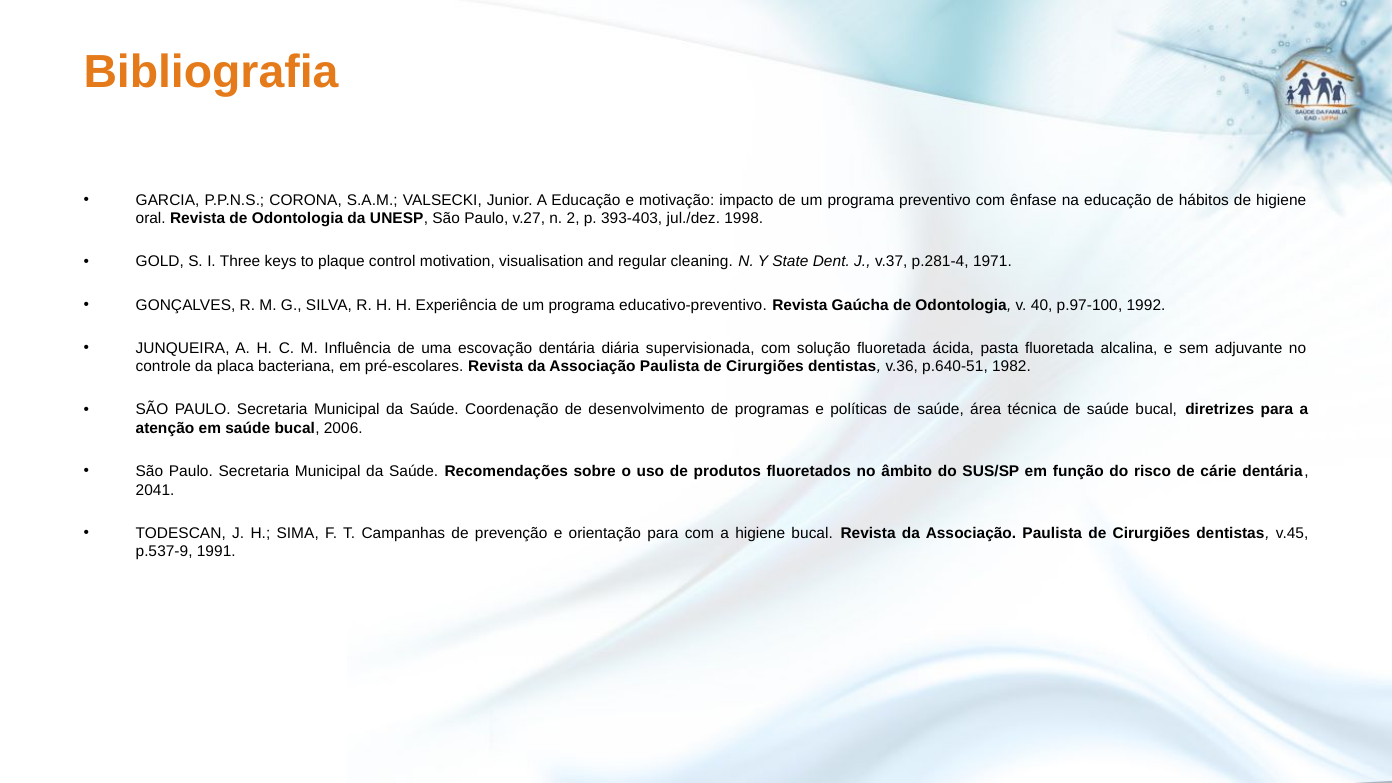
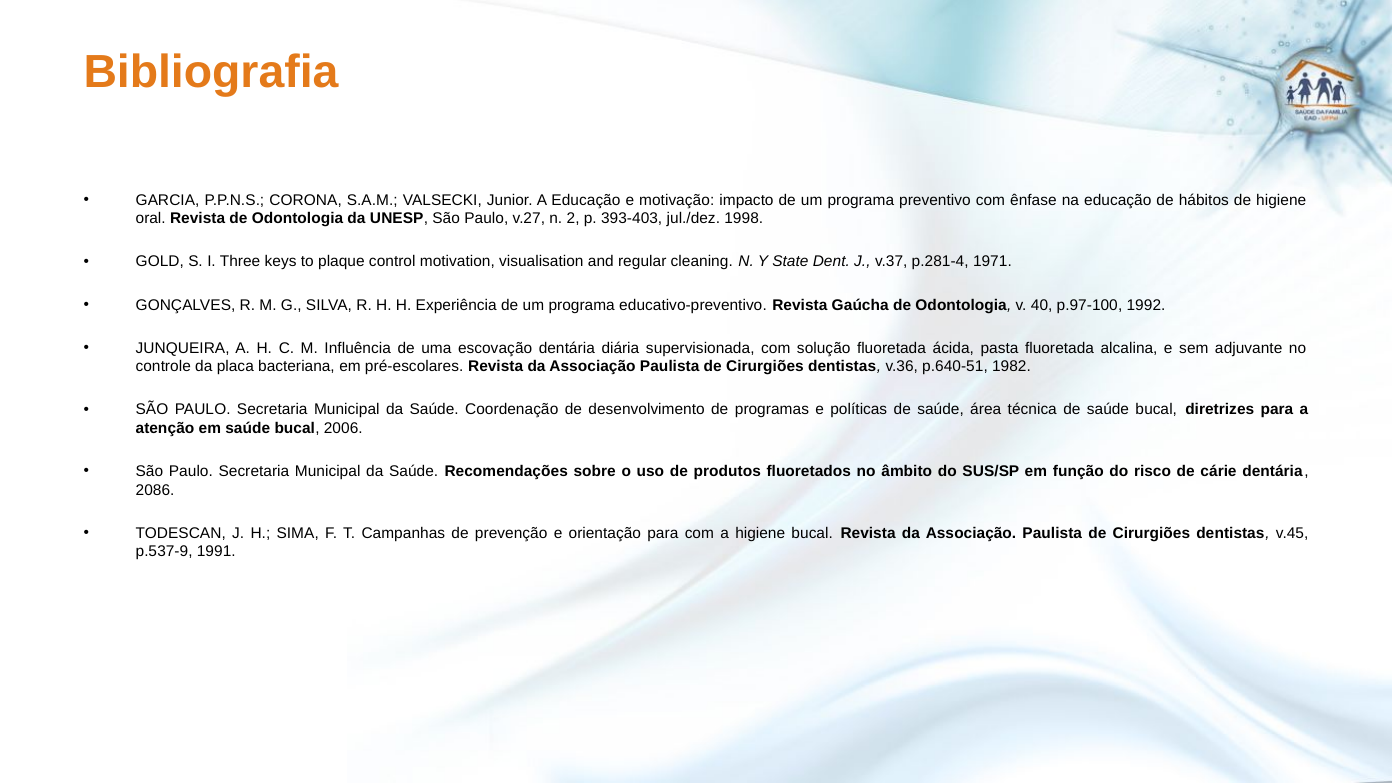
2041: 2041 -> 2086
